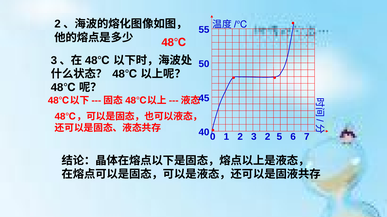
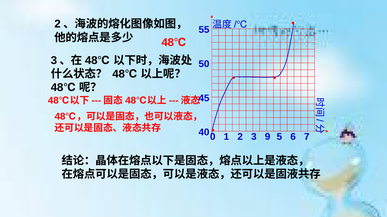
3 2: 2 -> 9
